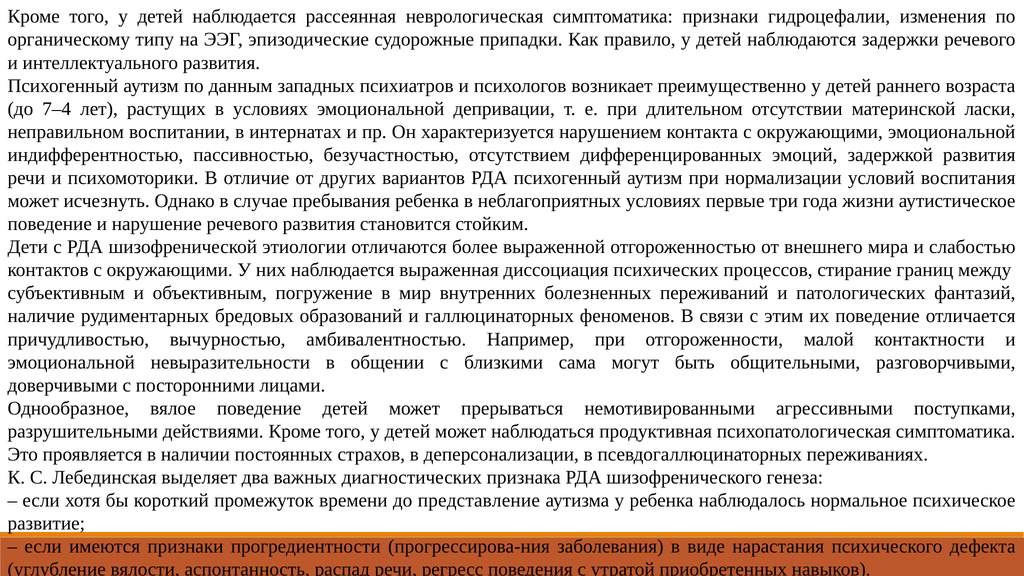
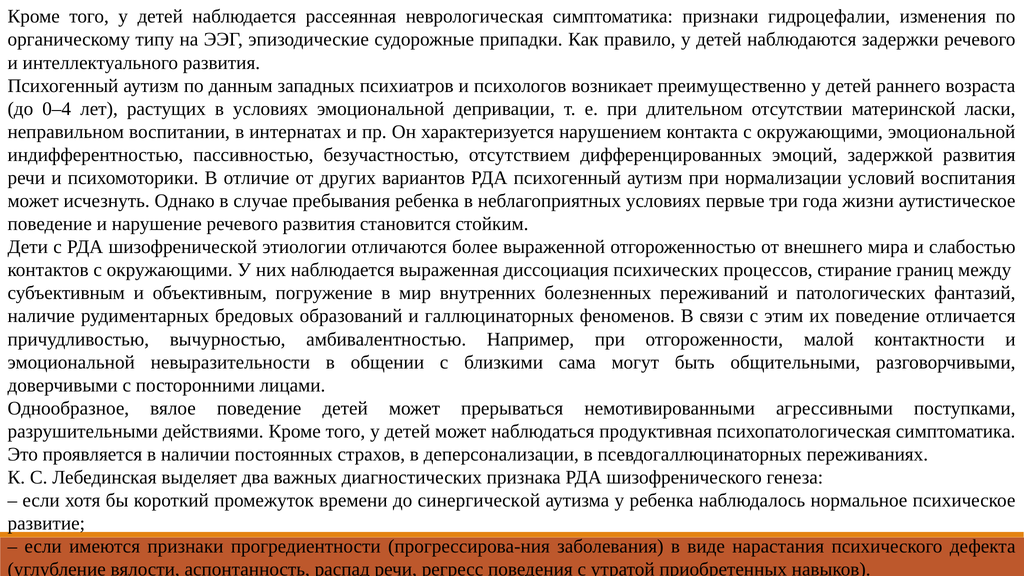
7–4: 7–4 -> 0–4
представление: представление -> синергической
